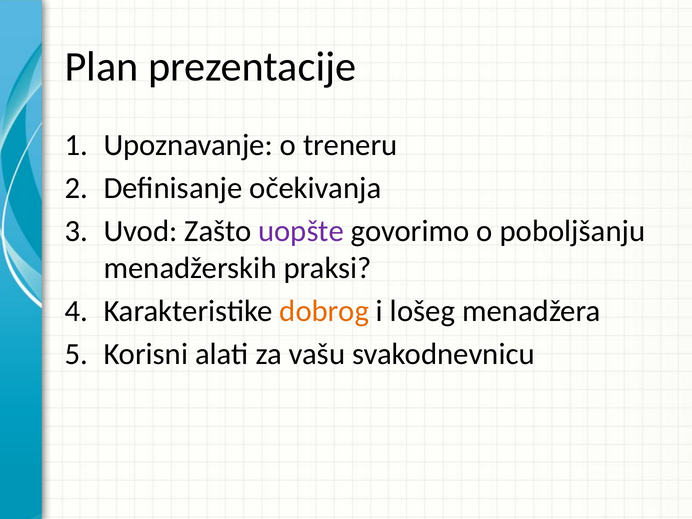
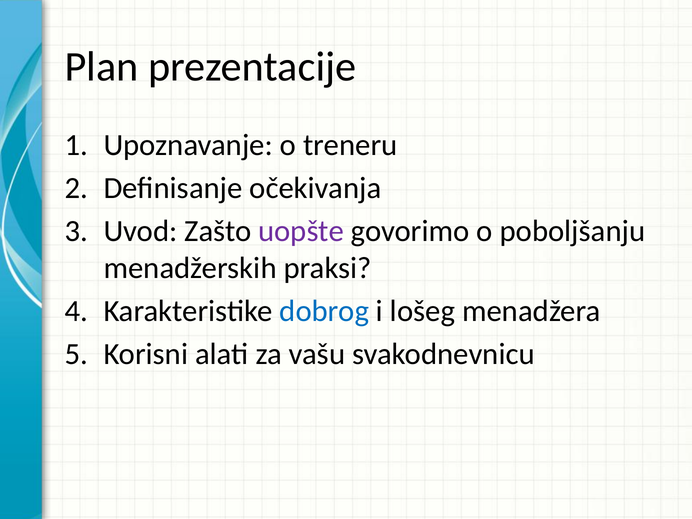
dobrog colour: orange -> blue
